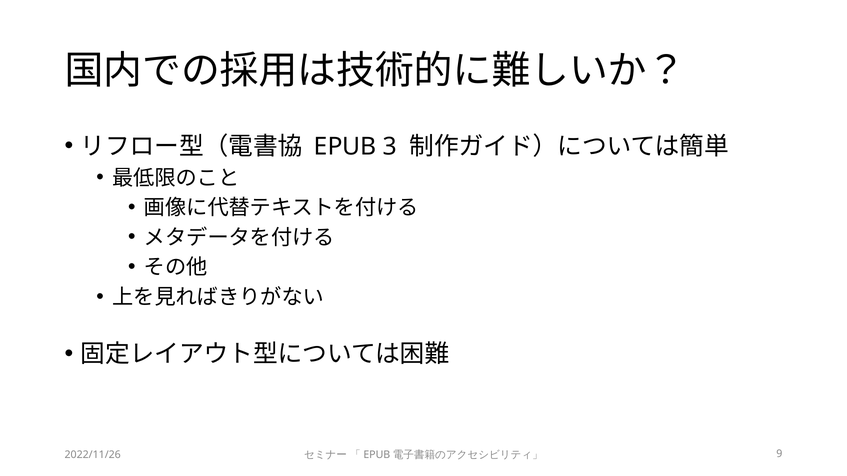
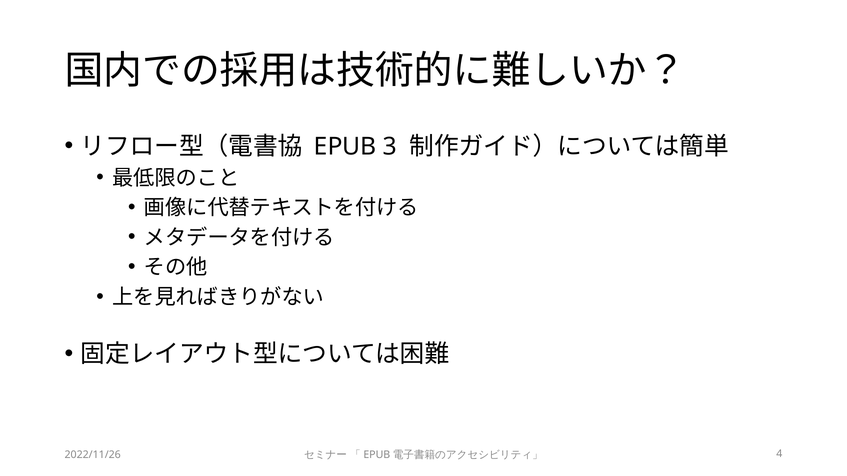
9: 9 -> 4
